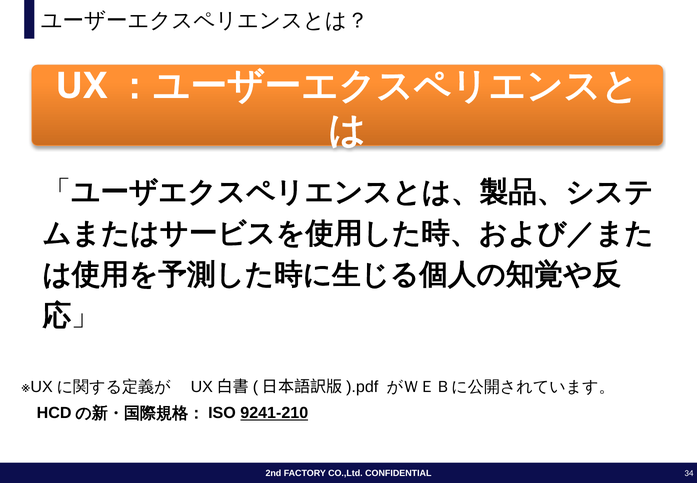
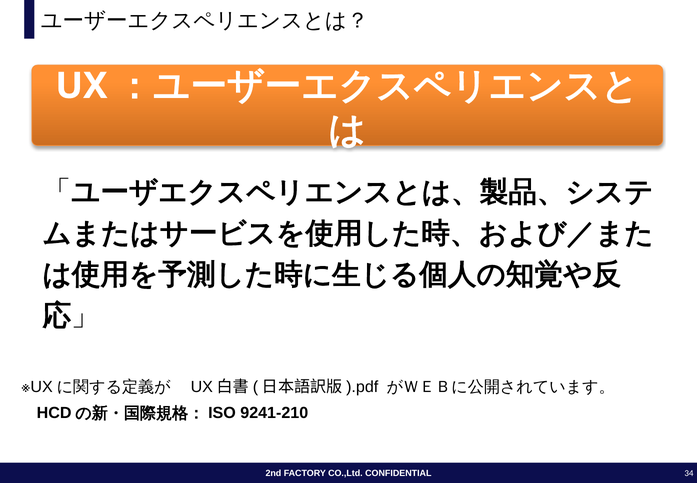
9241-210 underline: present -> none
